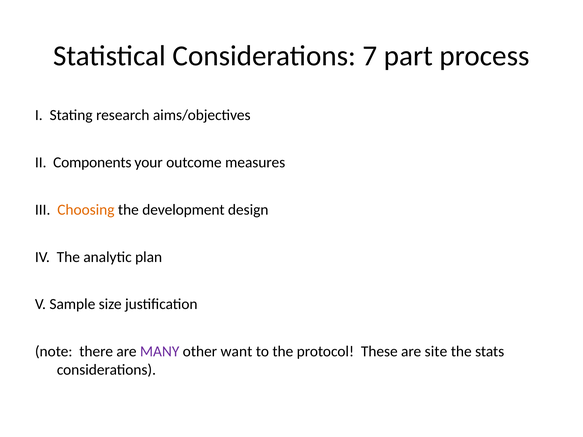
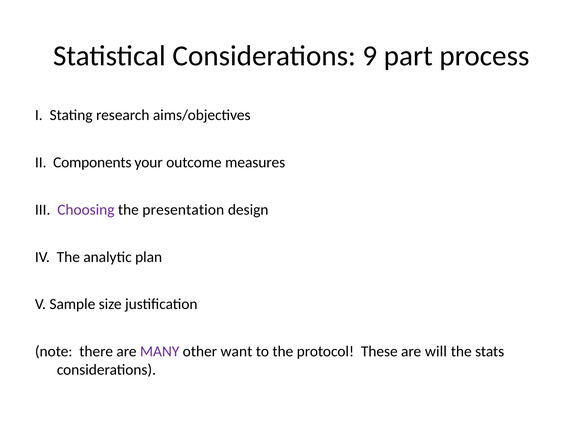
7: 7 -> 9
Choosing colour: orange -> purple
development: development -> presentation
site: site -> will
